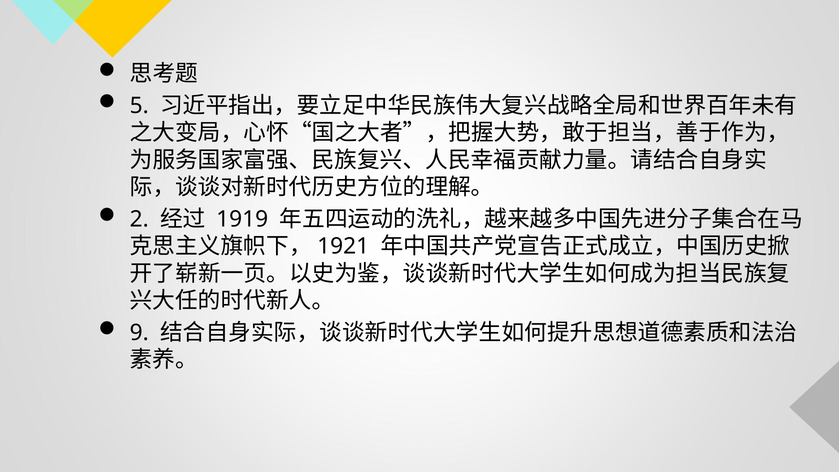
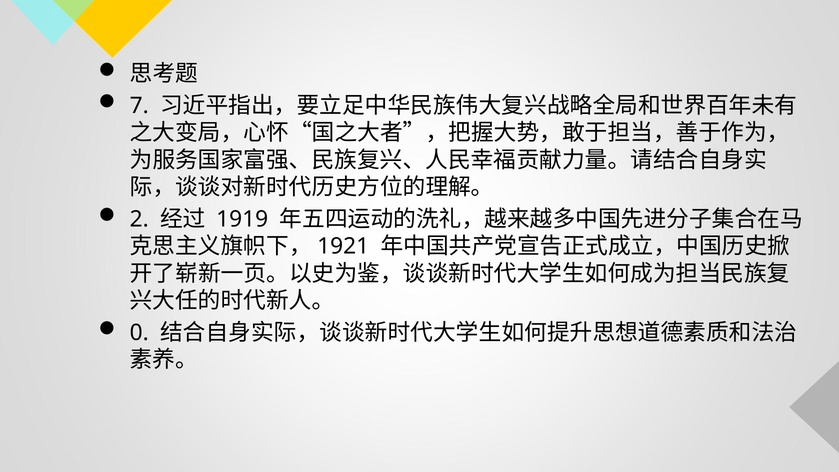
5: 5 -> 7
9: 9 -> 0
